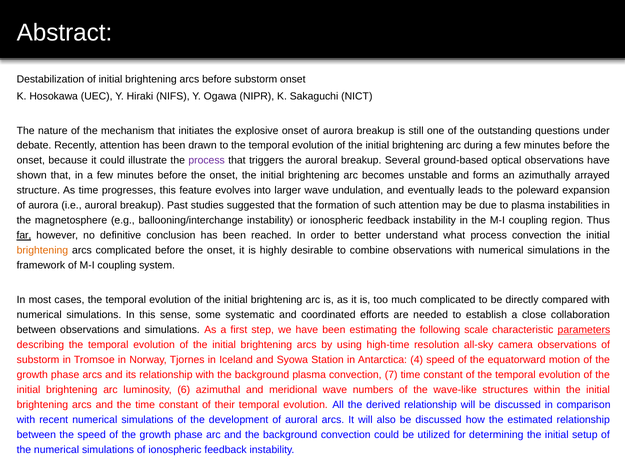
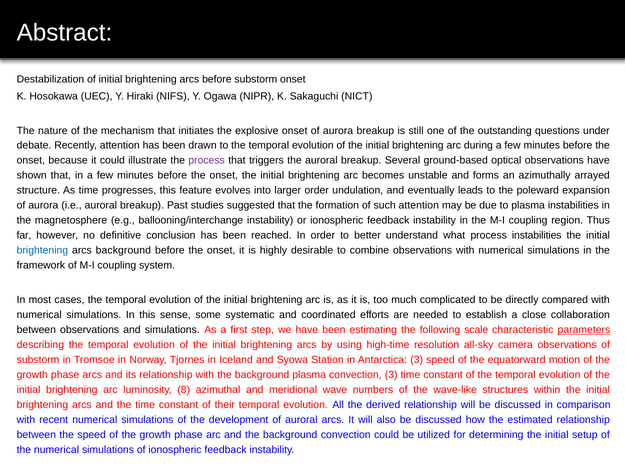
larger wave: wave -> order
far underline: present -> none
process convection: convection -> instabilities
brightening at (42, 250) colour: orange -> blue
arcs complicated: complicated -> background
Antarctica 4: 4 -> 3
convection 7: 7 -> 3
6: 6 -> 8
